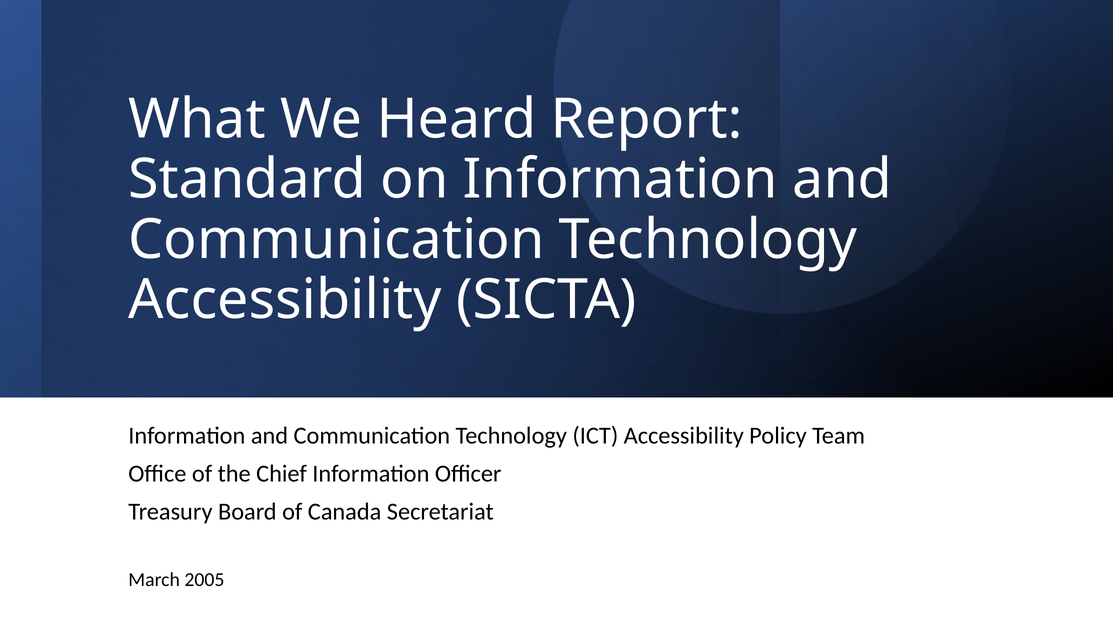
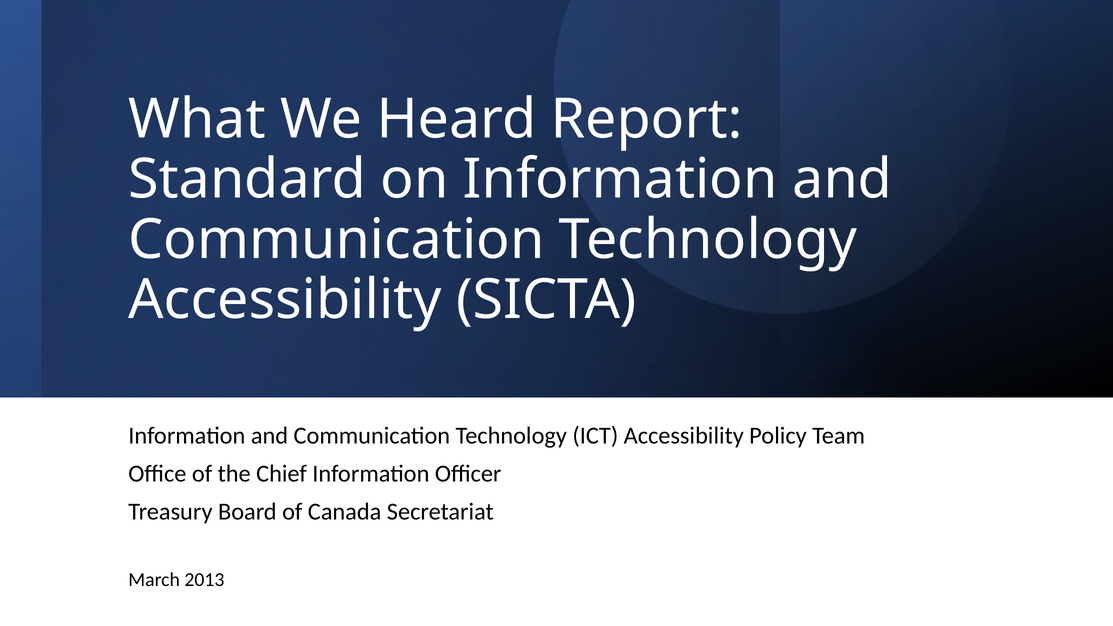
2005: 2005 -> 2013
